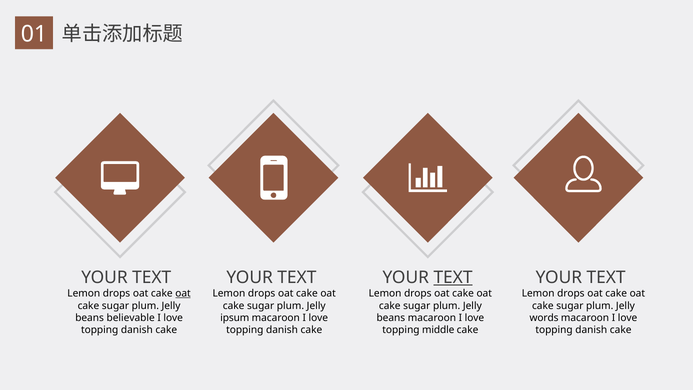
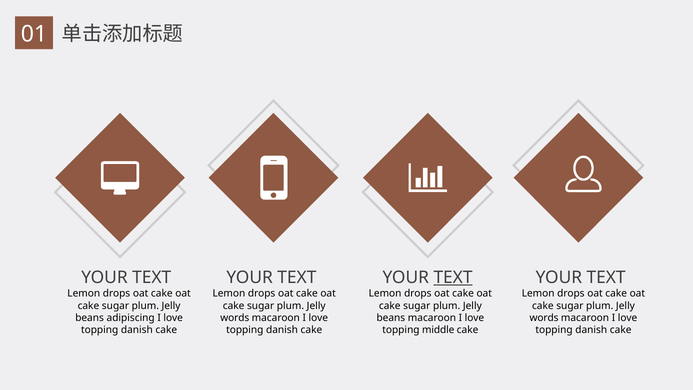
oat at (183, 293) underline: present -> none
believable: believable -> adipiscing
ipsum at (235, 318): ipsum -> words
